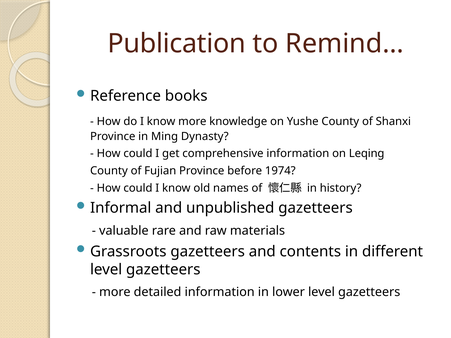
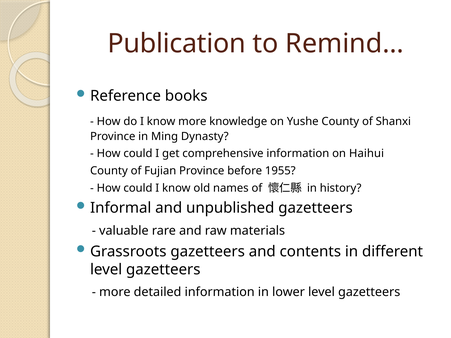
Leqing: Leqing -> Haihui
1974: 1974 -> 1955
